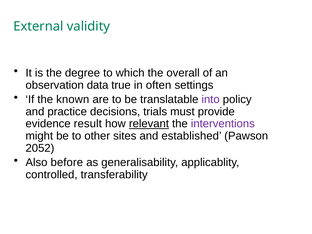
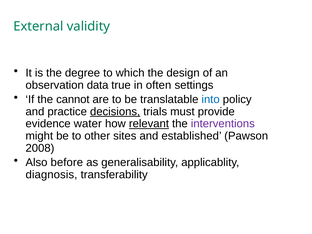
overall: overall -> design
known: known -> cannot
into colour: purple -> blue
decisions underline: none -> present
result: result -> water
2052: 2052 -> 2008
controlled: controlled -> diagnosis
